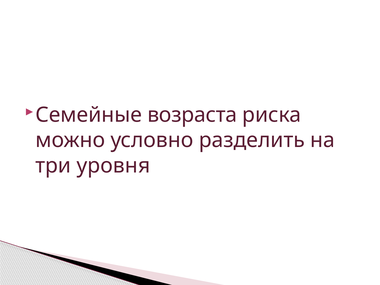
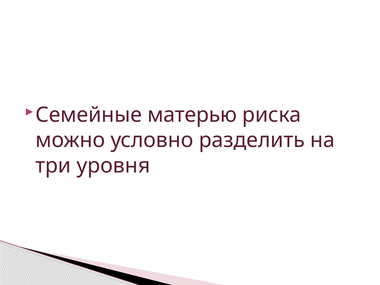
возраста: возраста -> матерью
